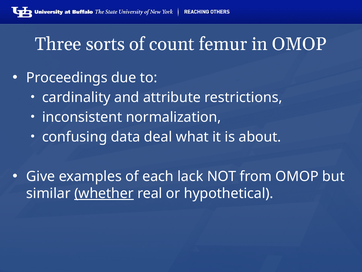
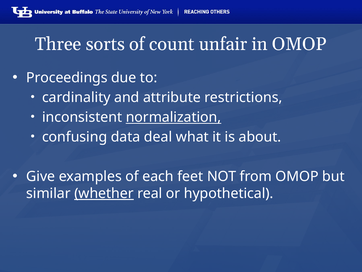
femur: femur -> unfair
normalization underline: none -> present
lack: lack -> feet
